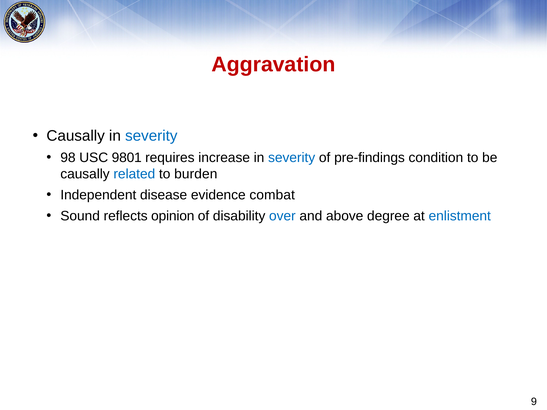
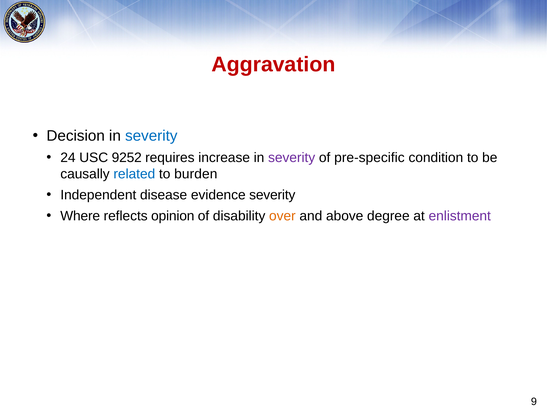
Causally at (76, 136): Causally -> Decision
98: 98 -> 24
9801: 9801 -> 9252
severity at (292, 158) colour: blue -> purple
pre-findings: pre-findings -> pre-specific
evidence combat: combat -> severity
Sound: Sound -> Where
over colour: blue -> orange
enlistment colour: blue -> purple
